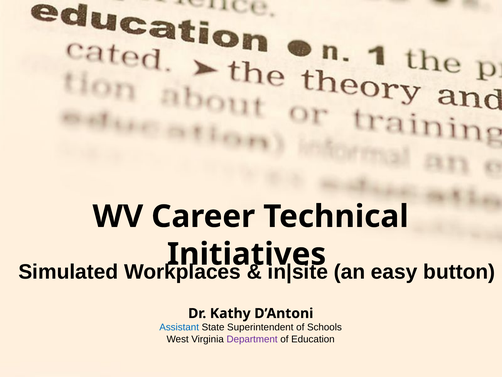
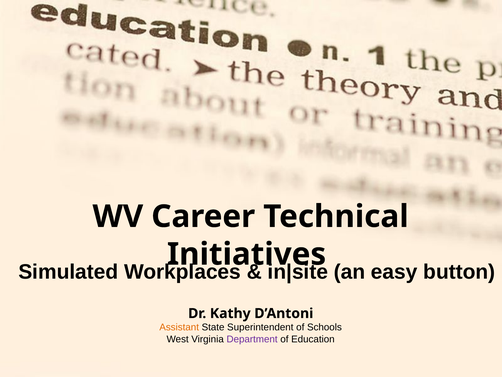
Assistant colour: blue -> orange
